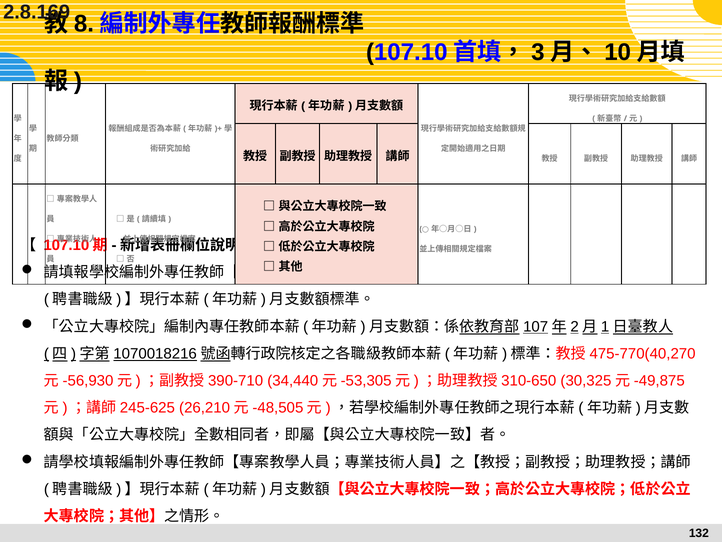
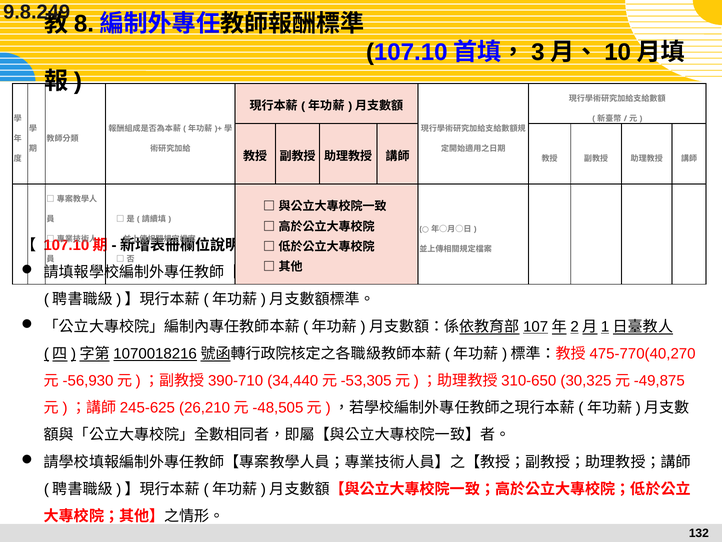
2.8.169: 2.8.169 -> 9.8.249
